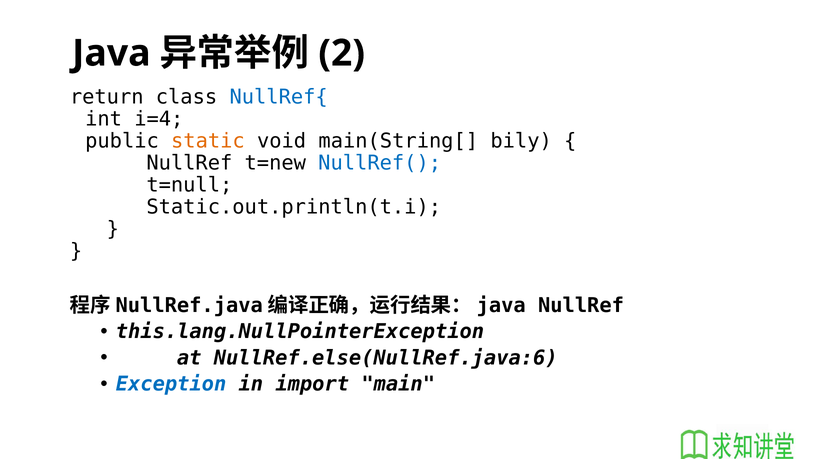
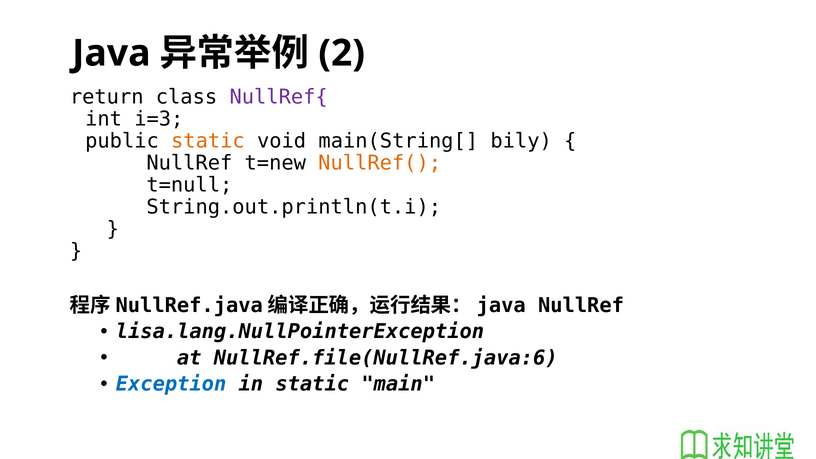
NullRef{ colour: blue -> purple
i=4: i=4 -> i=3
NullRef( colour: blue -> orange
Static.out.println(t.i: Static.out.println(t.i -> String.out.println(t.i
this.lang.NullPointerException: this.lang.NullPointerException -> lisa.lang.NullPointerException
NullRef.else(NullRef.java:6: NullRef.else(NullRef.java:6 -> NullRef.file(NullRef.java:6
in import: import -> static
